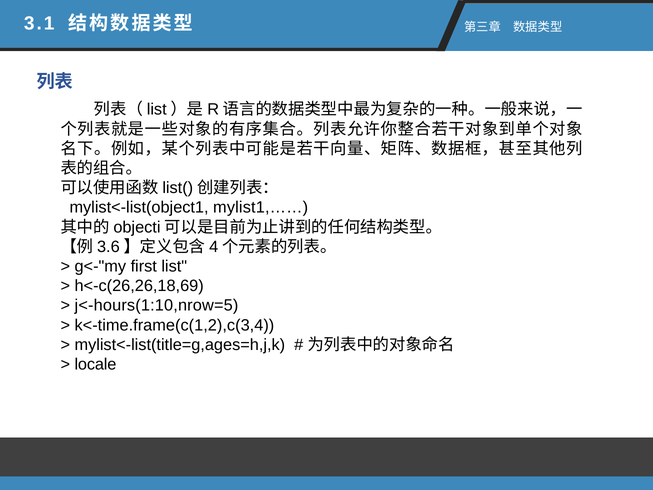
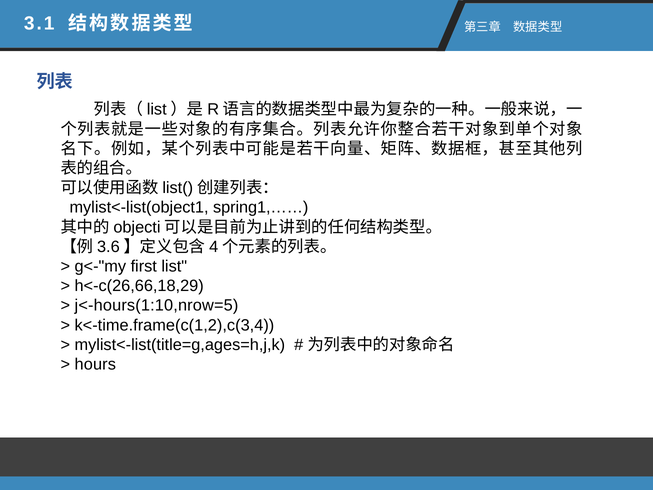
mylist1,……: mylist1,…… -> spring1,……
h<-c(26,26,18,69: h<-c(26,26,18,69 -> h<-c(26,66,18,29
locale: locale -> hours
